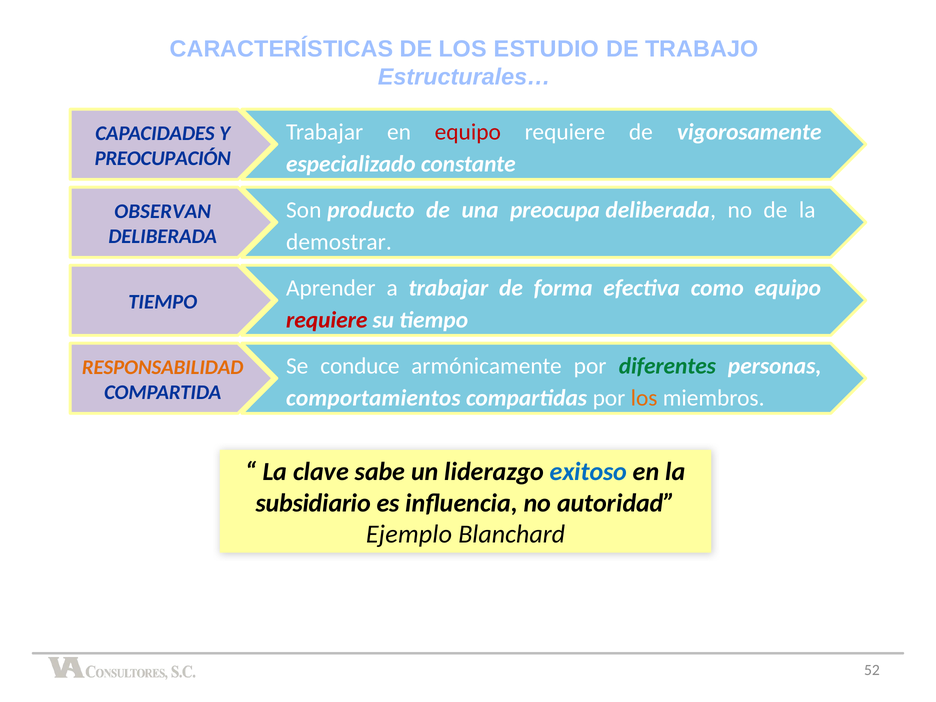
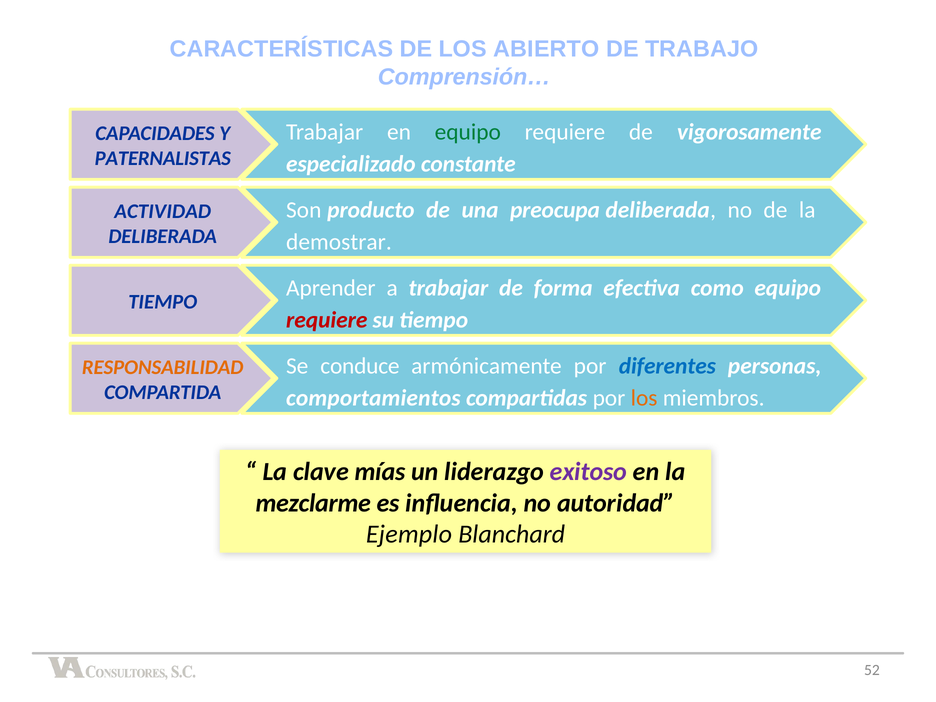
ESTUDIO: ESTUDIO -> ABIERTO
Estructurales…: Estructurales… -> Comprensión…
equipo at (468, 132) colour: red -> green
PREOCUPACIÓN: PREOCUPACIÓN -> PATERNALISTAS
OBSERVAN: OBSERVAN -> ACTIVIDAD
diferentes colour: green -> blue
sabe: sabe -> mías
exitoso colour: blue -> purple
subsidiario: subsidiario -> mezclarme
